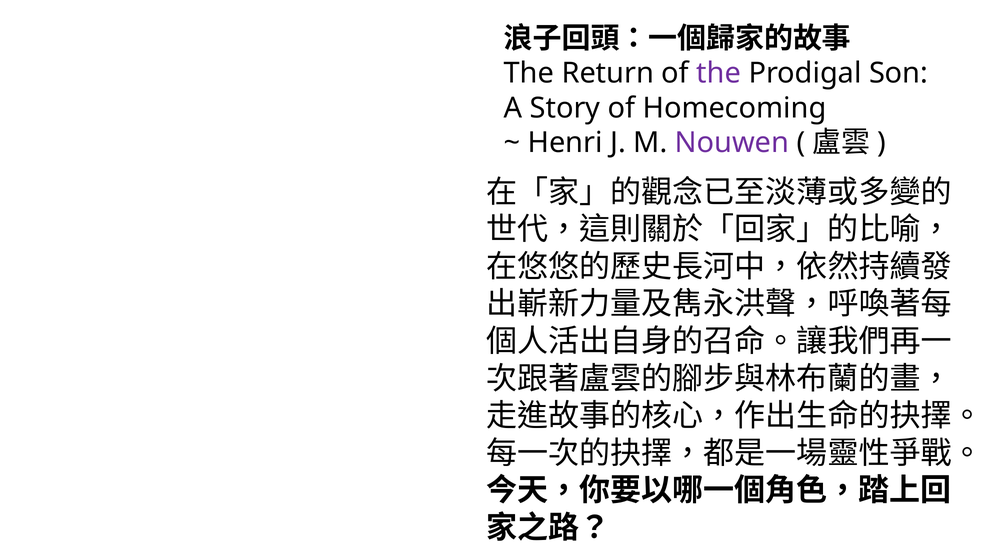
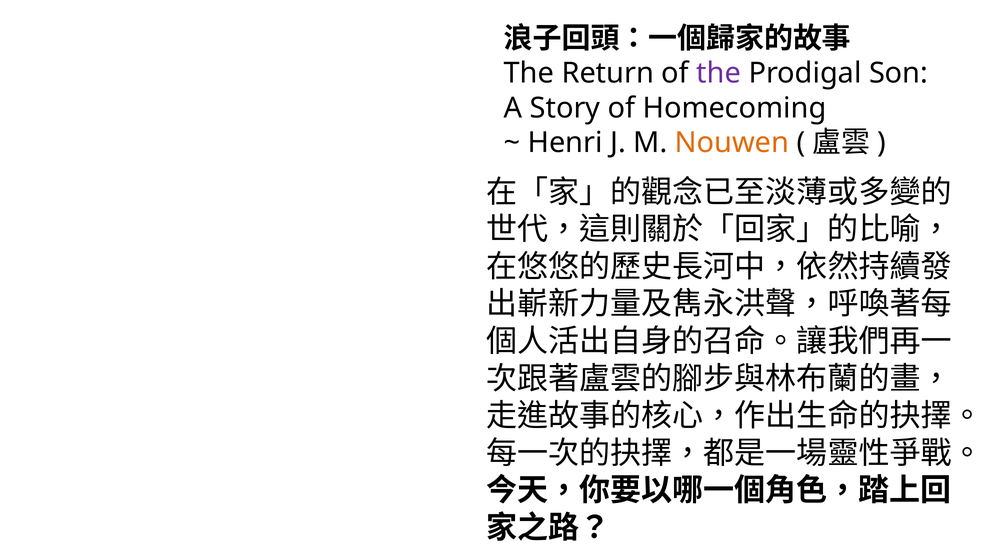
Nouwen colour: purple -> orange
